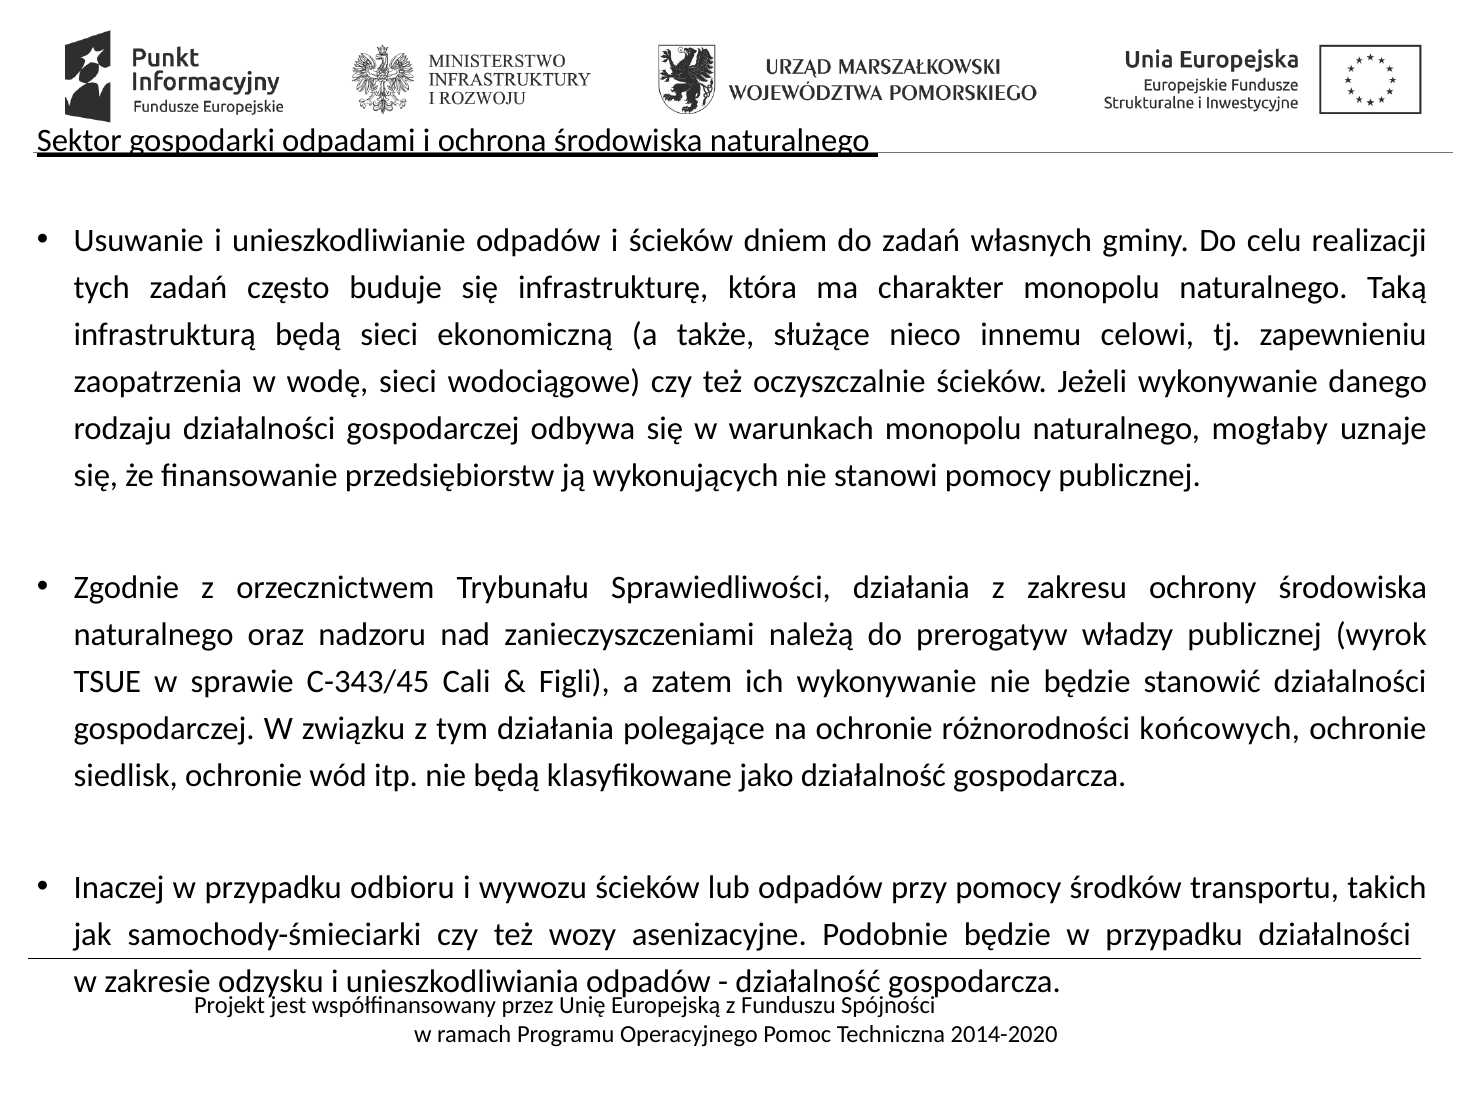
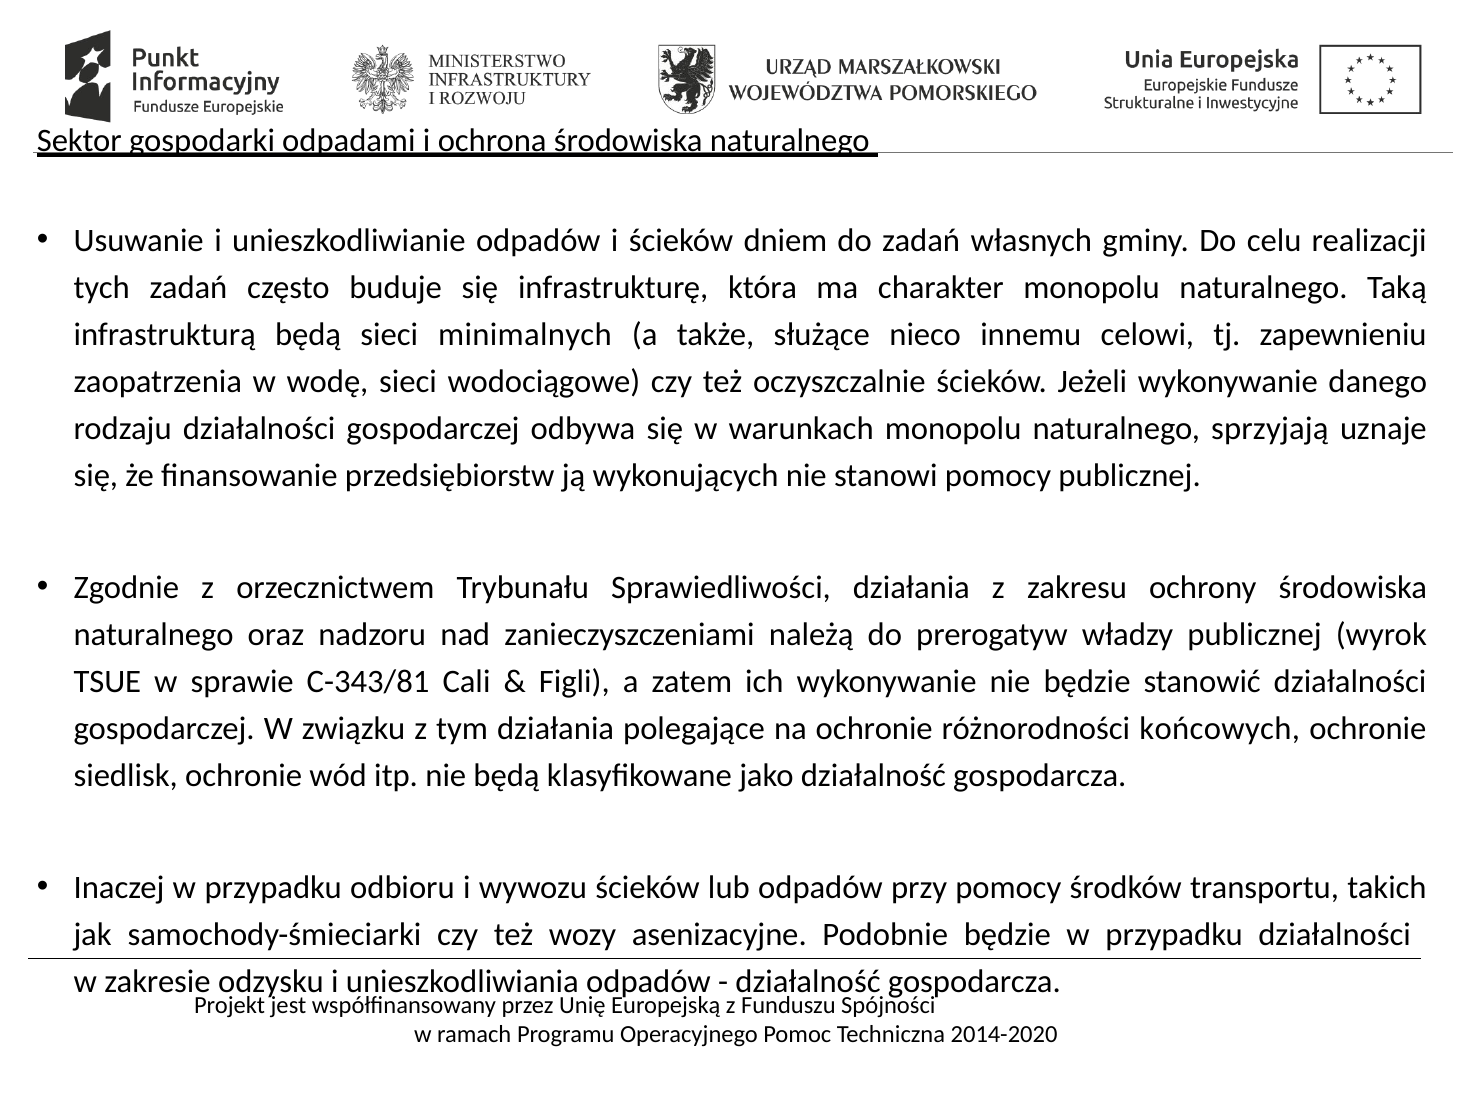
ekonomiczną: ekonomiczną -> minimalnych
mogłaby: mogłaby -> sprzyjają
C-343/45: C-343/45 -> C-343/81
